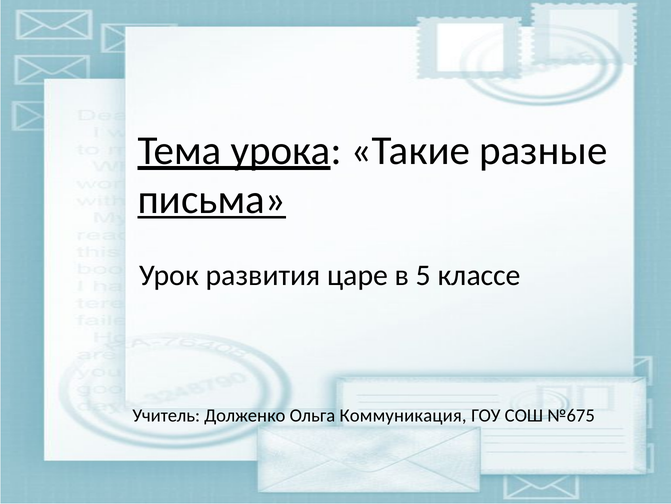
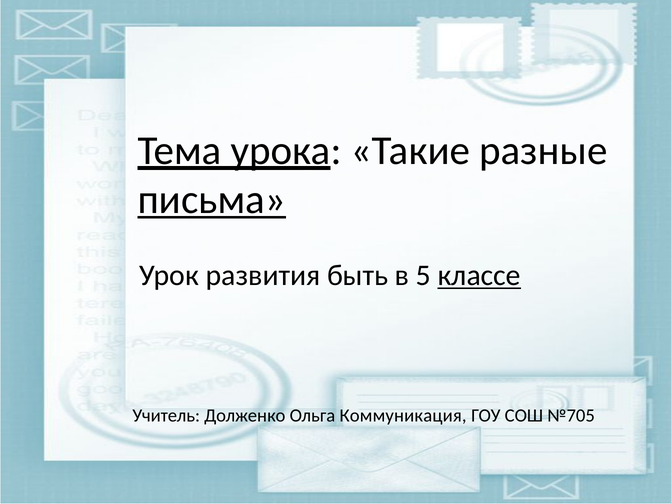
царе: царе -> быть
классе underline: none -> present
№675: №675 -> №705
